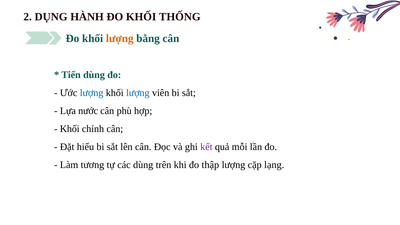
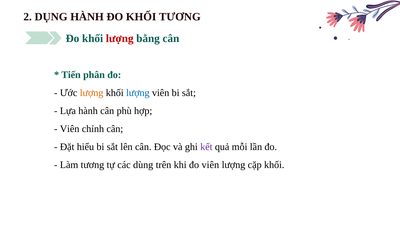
KHỐI THỐNG: THỐNG -> TƯƠNG
lượng at (120, 39) colour: orange -> red
Tiến dùng: dùng -> phân
lượng at (92, 93) colour: blue -> orange
Lựa nước: nước -> hành
Khối at (70, 129): Khối -> Viên
đo thập: thập -> viên
cặp lạng: lạng -> khối
